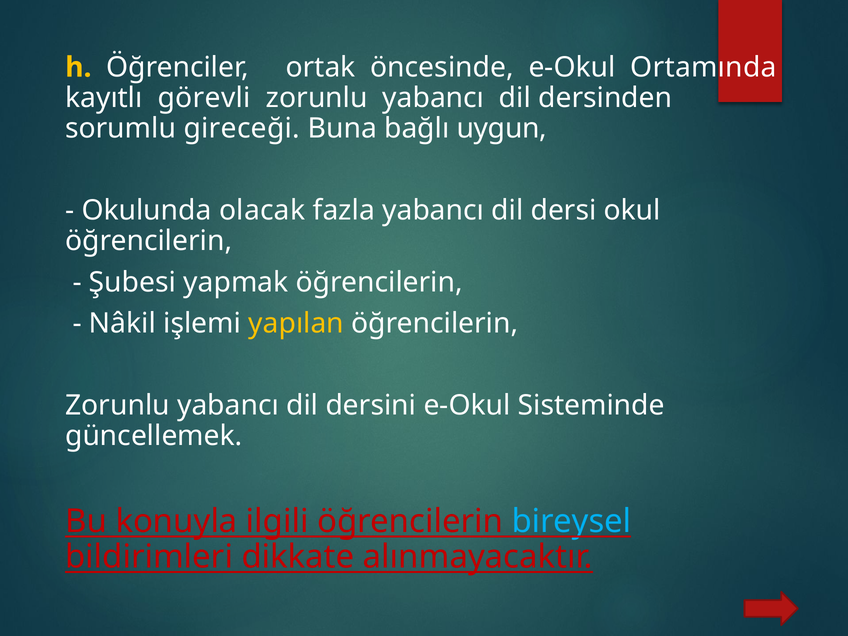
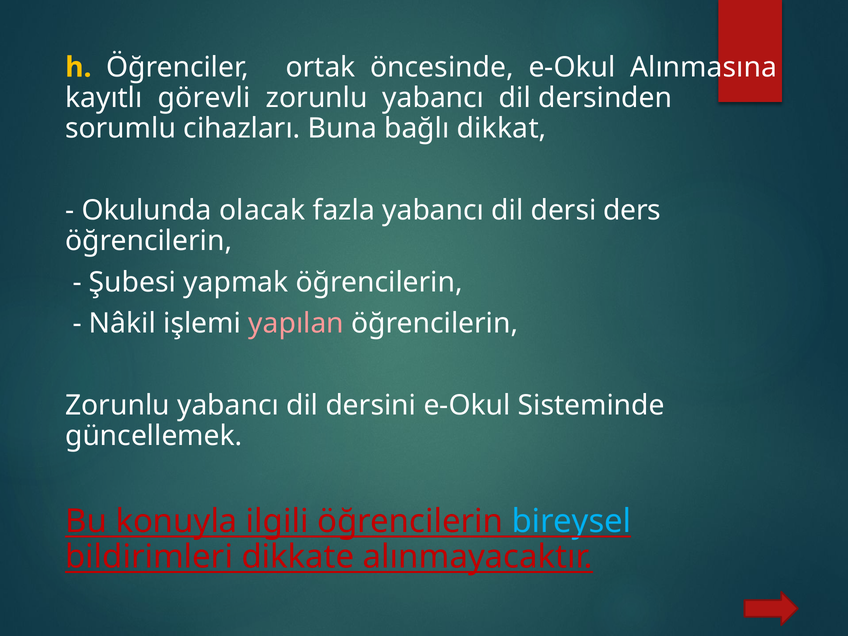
Ortamında: Ortamında -> Alınmasına
gireceği: gireceği -> cihazları
uygun: uygun -> dikkat
okul: okul -> ders
yapılan colour: yellow -> pink
